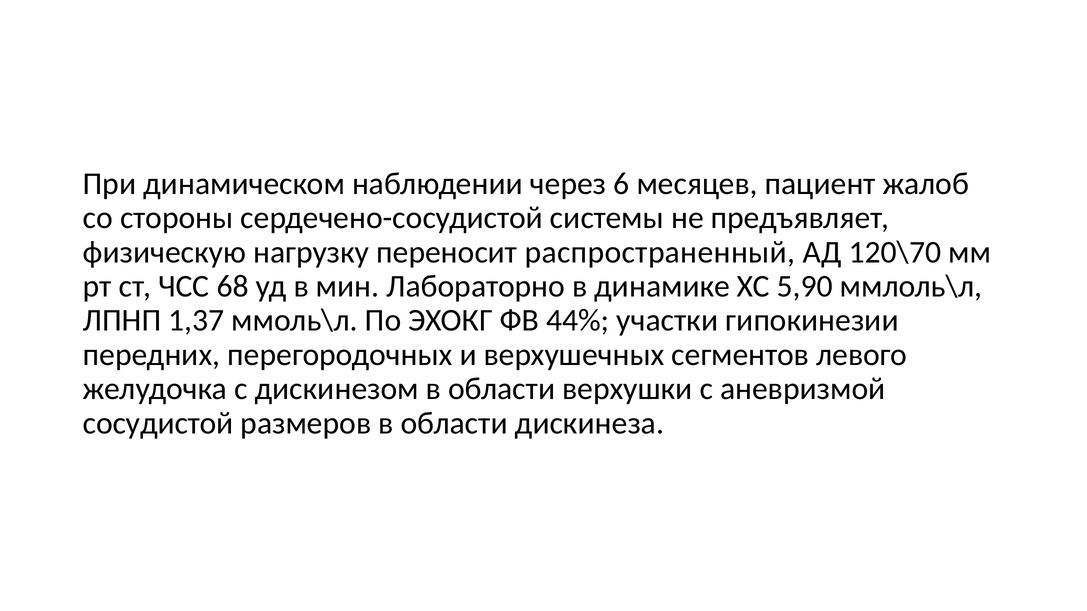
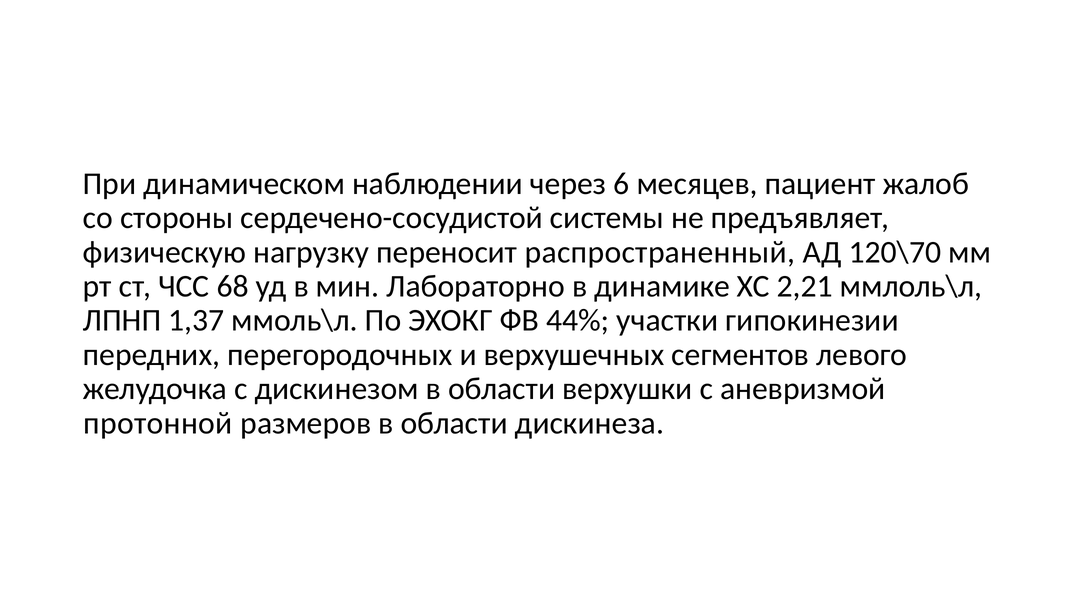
5,90: 5,90 -> 2,21
сосудистой: сосудистой -> протонной
